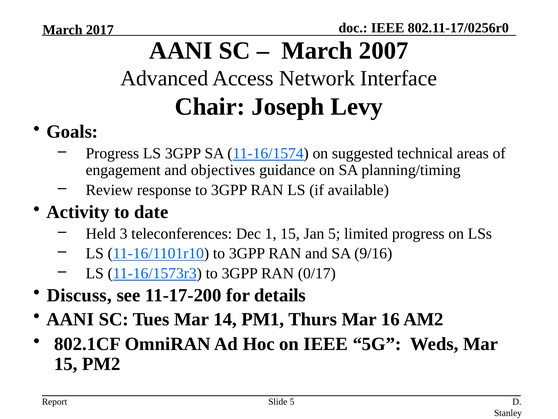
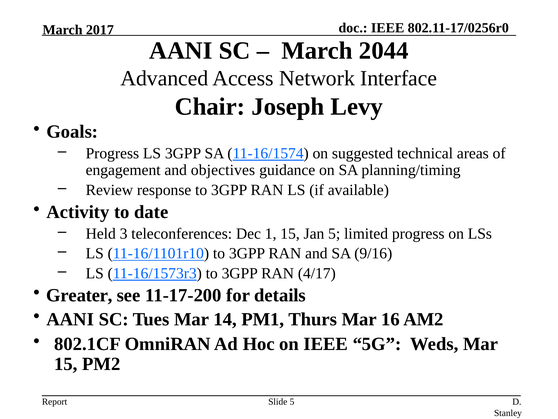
2007: 2007 -> 2044
0/17: 0/17 -> 4/17
Discuss: Discuss -> Greater
